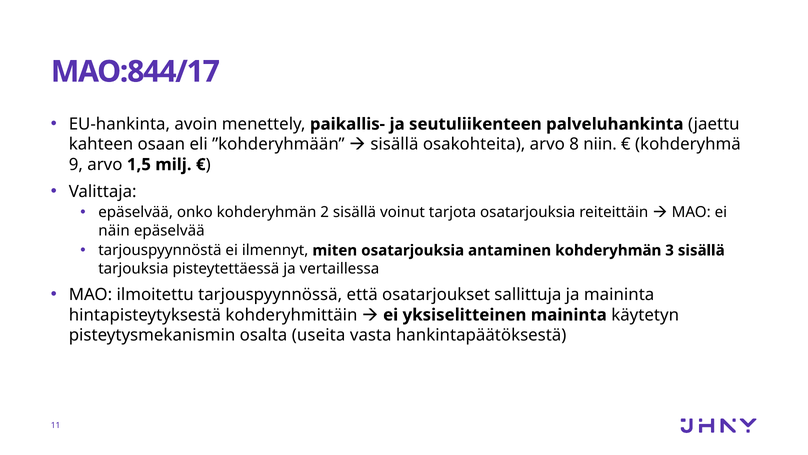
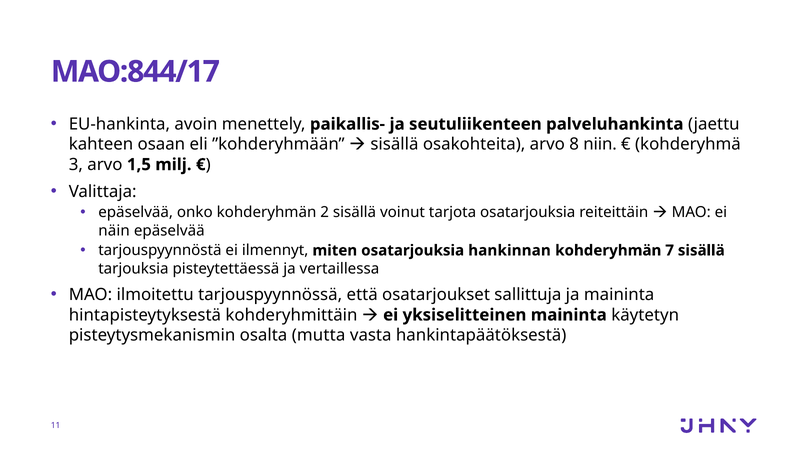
9: 9 -> 3
antaminen: antaminen -> hankinnan
3: 3 -> 7
useita: useita -> mutta
